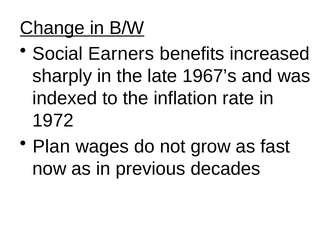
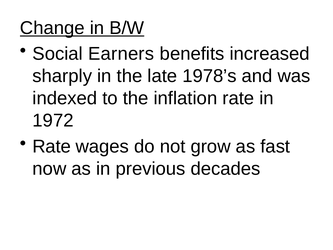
1967’s: 1967’s -> 1978’s
Plan at (51, 146): Plan -> Rate
